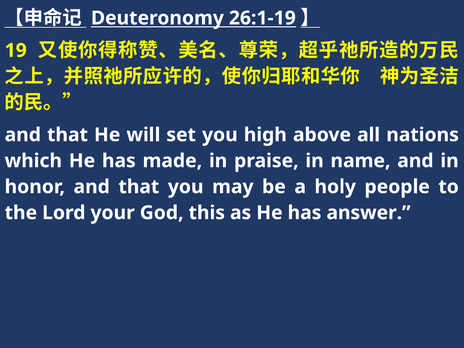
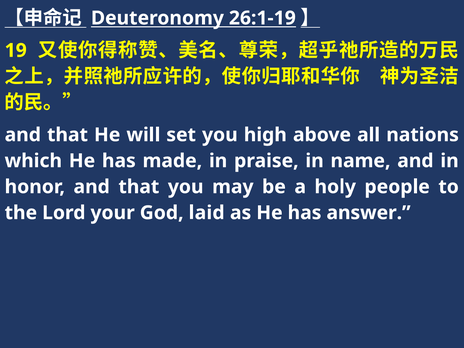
this: this -> laid
